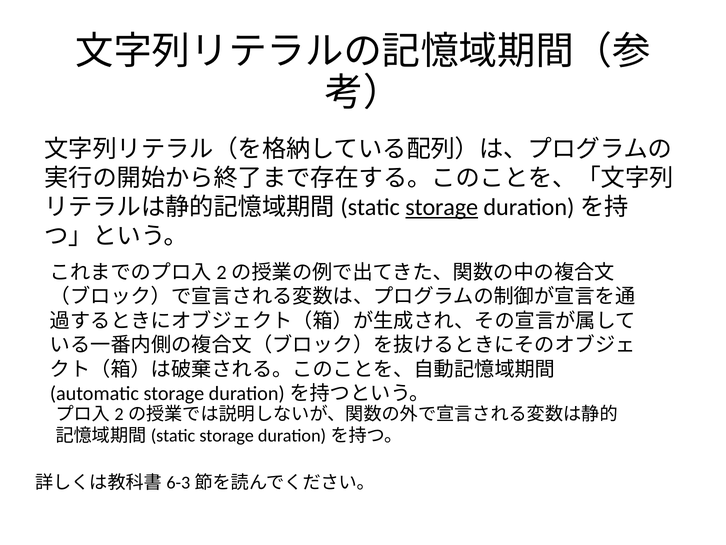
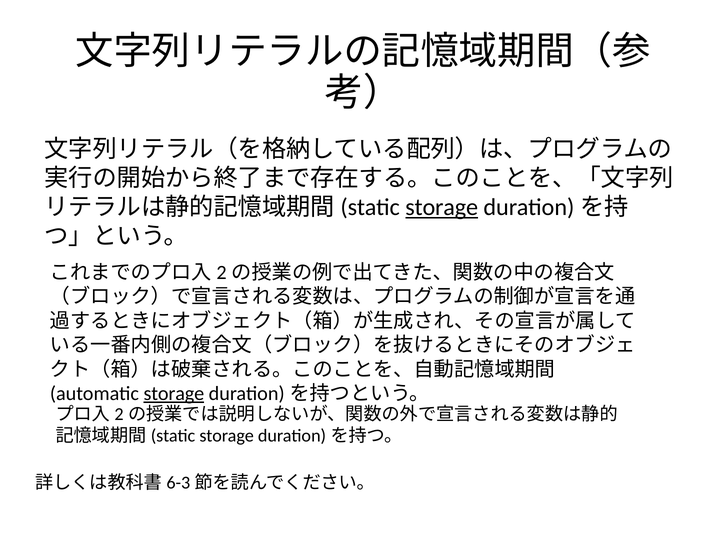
storage at (174, 393) underline: none -> present
